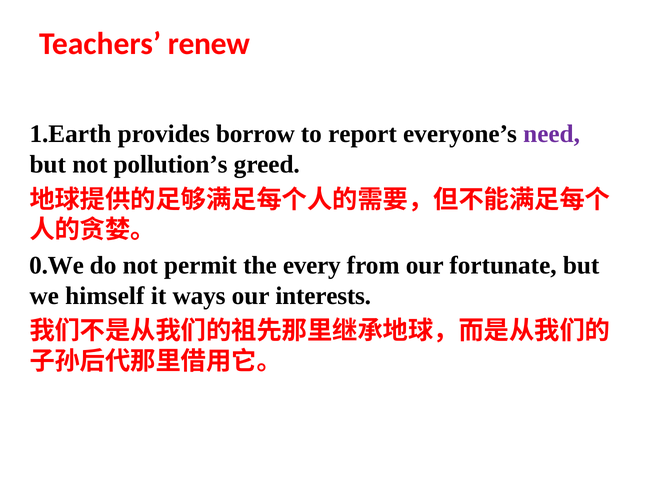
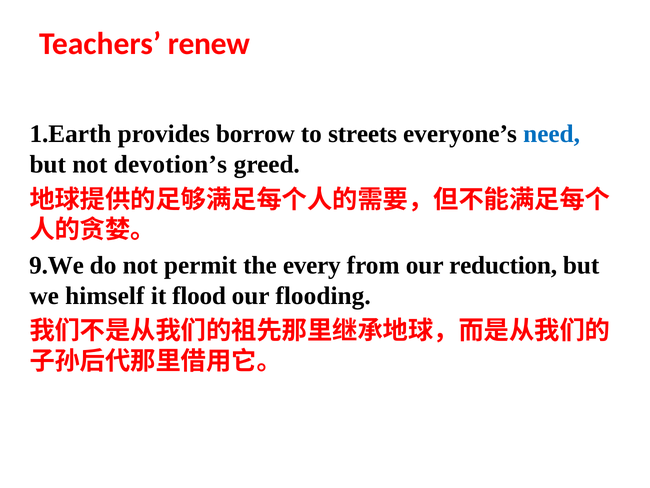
report: report -> streets
need colour: purple -> blue
pollution’s: pollution’s -> devotion’s
0.We: 0.We -> 9.We
fortunate: fortunate -> reduction
ways: ways -> flood
interests: interests -> flooding
